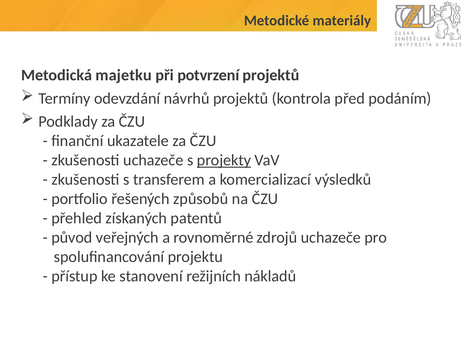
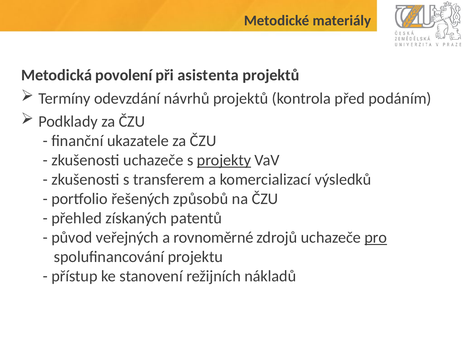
majetku: majetku -> povolení
potvrzení: potvrzení -> asistenta
pro underline: none -> present
